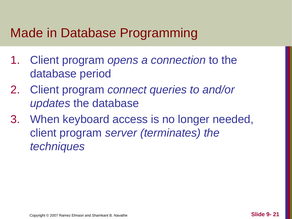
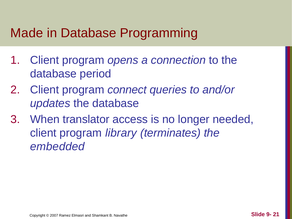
keyboard: keyboard -> translator
server: server -> library
techniques: techniques -> embedded
